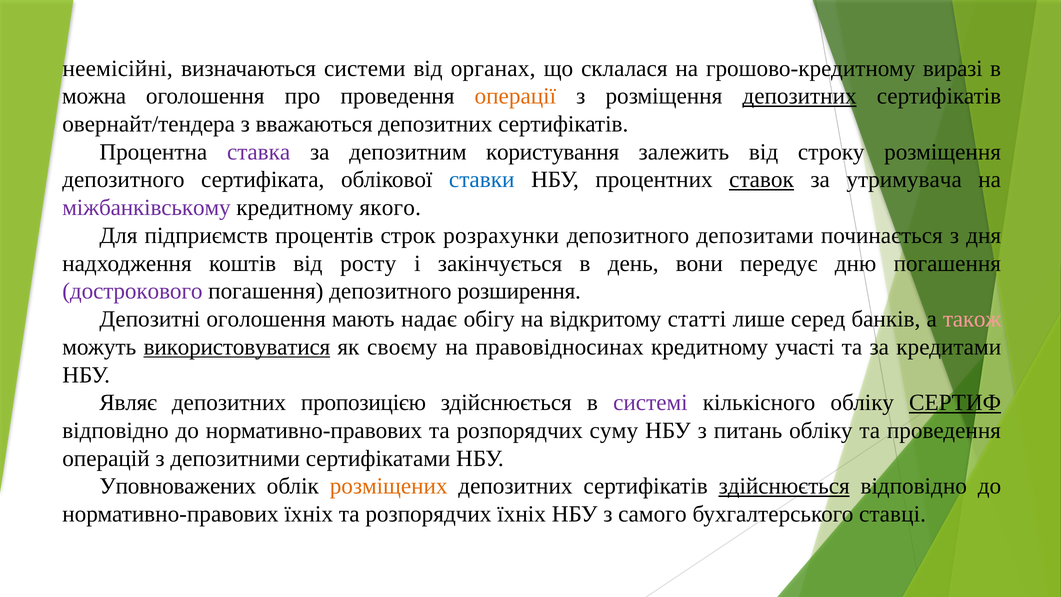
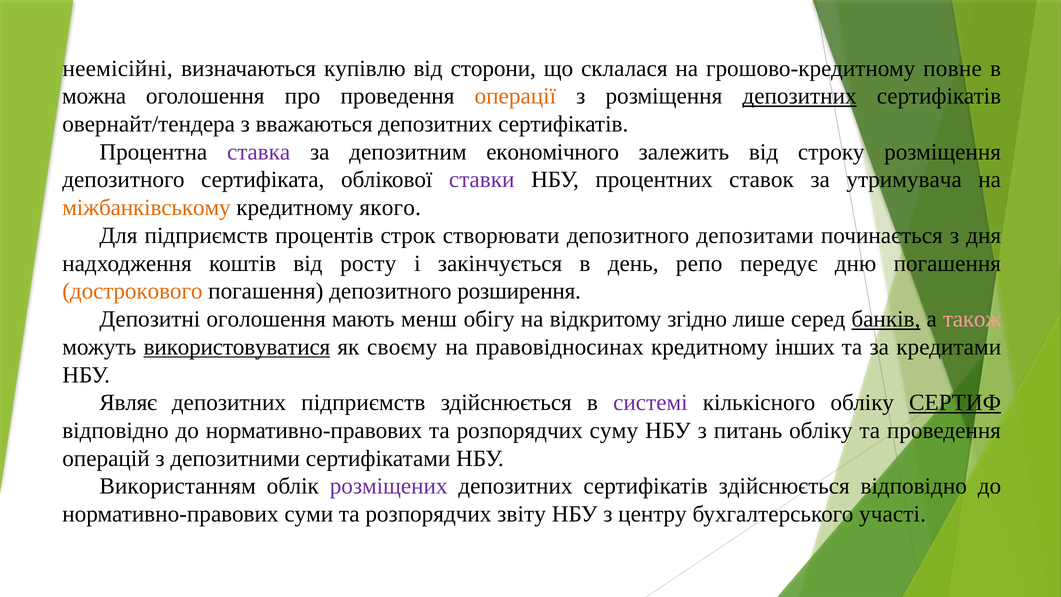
системи: системи -> купівлю
органах: органах -> сторони
виразі: виразі -> повне
користування: користування -> економічного
ставки colour: blue -> purple
ставок underline: present -> none
міжбанківському colour: purple -> orange
розрахунки: розрахунки -> створювати
вони: вони -> репо
дострокового colour: purple -> orange
надає: надає -> менш
статті: статті -> згідно
банків underline: none -> present
участі: участі -> інших
депозитних пропозицією: пропозицією -> підприємств
Уповноважених: Уповноважених -> Використанням
розміщених colour: orange -> purple
здійснюється at (784, 486) underline: present -> none
нормативно-правових їхніх: їхніх -> суми
розпорядчих їхніх: їхніх -> звіту
самого: самого -> центру
ставці: ставці -> участі
